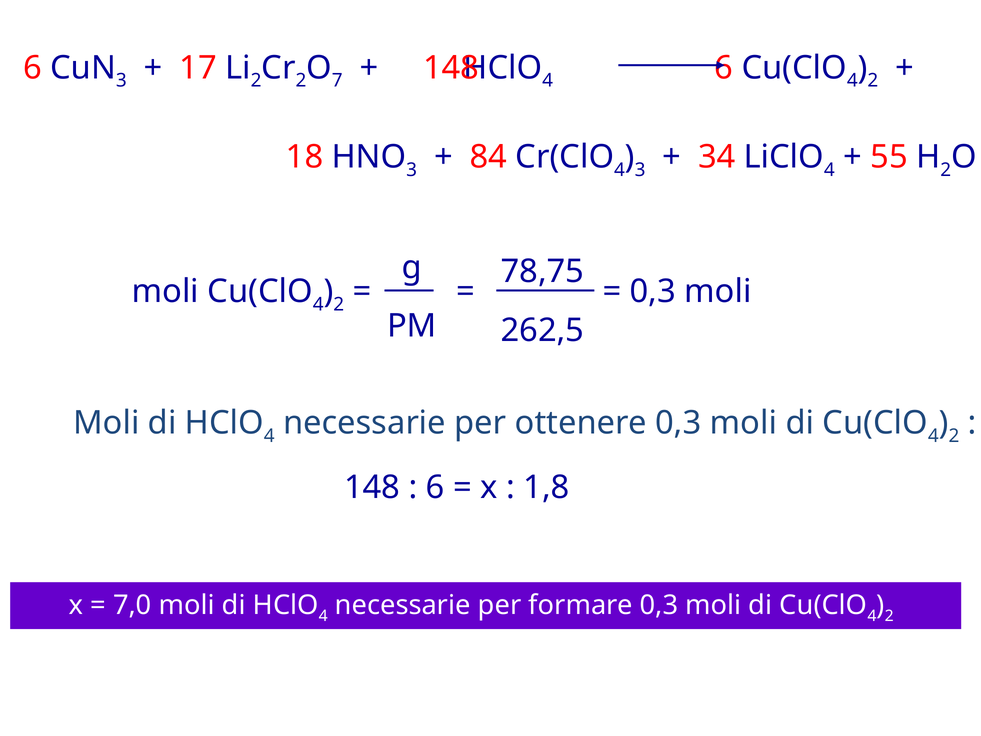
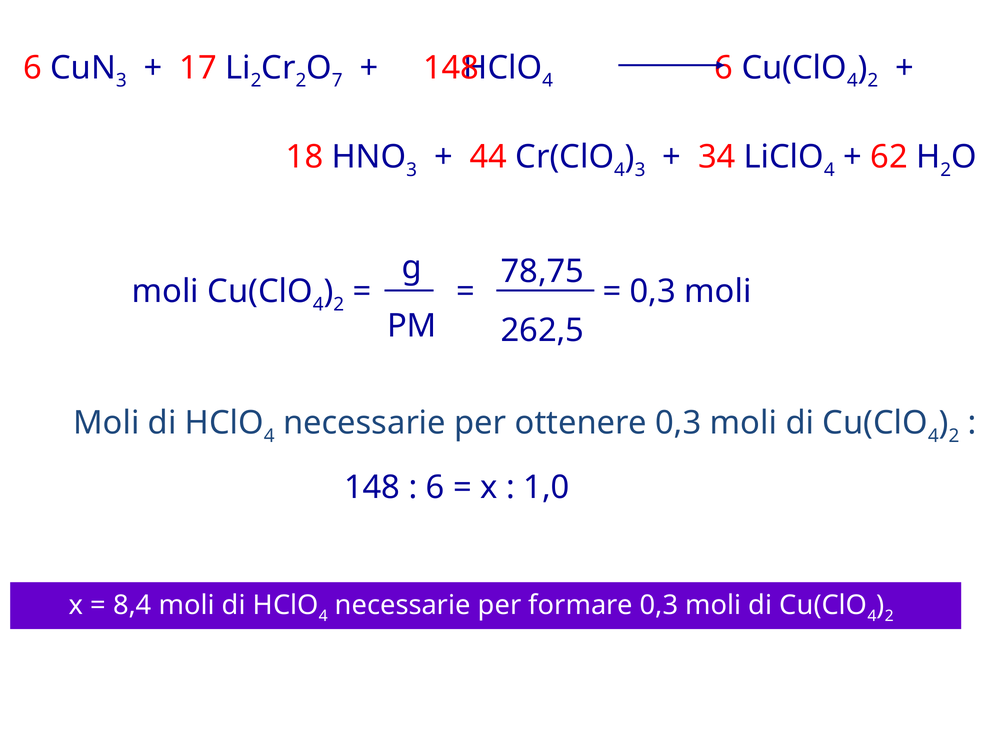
84: 84 -> 44
55: 55 -> 62
1,8: 1,8 -> 1,0
7,0: 7,0 -> 8,4
